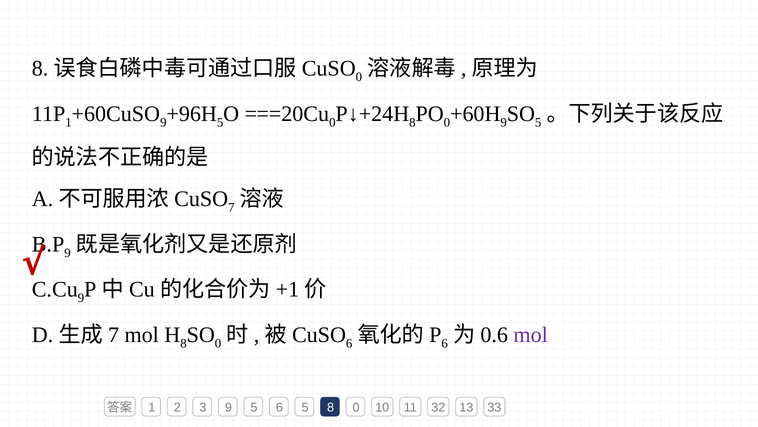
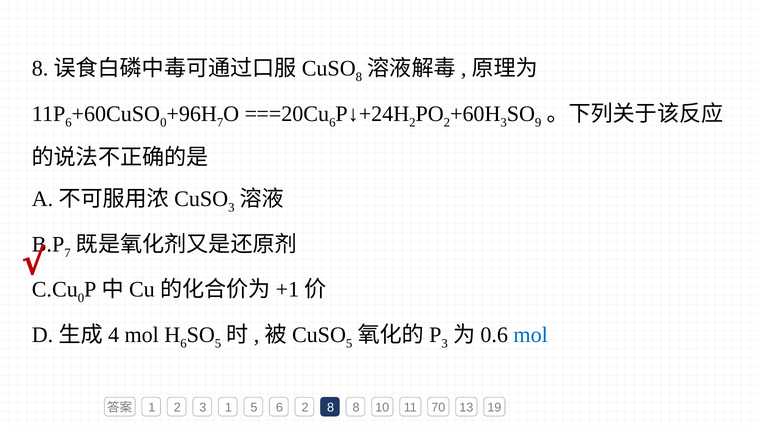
0 at (359, 77): 0 -> 8
1 at (68, 122): 1 -> 6
9 at (163, 122): 9 -> 0
5 at (220, 122): 5 -> 7
0 at (332, 122): 0 -> 6
8 at (412, 122): 8 -> 2
0 at (447, 122): 0 -> 2
9 at (504, 122): 9 -> 3
5 at (538, 122): 5 -> 9
7 at (231, 207): 7 -> 3
9 at (68, 253): 9 -> 7
9 at (81, 298): 9 -> 0
7 at (114, 335): 7 -> 4
8 at (183, 343): 8 -> 6
0 at (218, 343): 0 -> 5
6 at (349, 343): 6 -> 5
6 at (445, 343): 6 -> 3
mol at (531, 335) colour: purple -> blue
3 9: 9 -> 1
6 5: 5 -> 2
8 0: 0 -> 8
32: 32 -> 70
33: 33 -> 19
